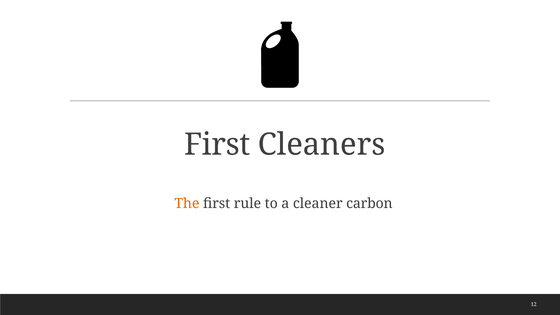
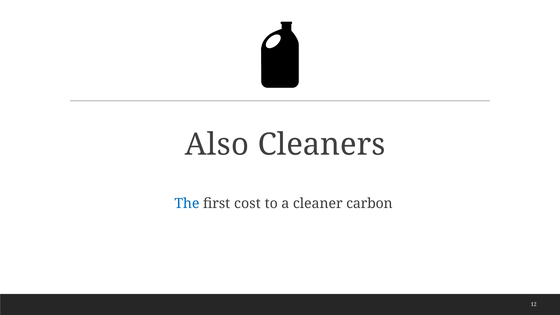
First at (217, 145): First -> Also
The colour: orange -> blue
rule: rule -> cost
